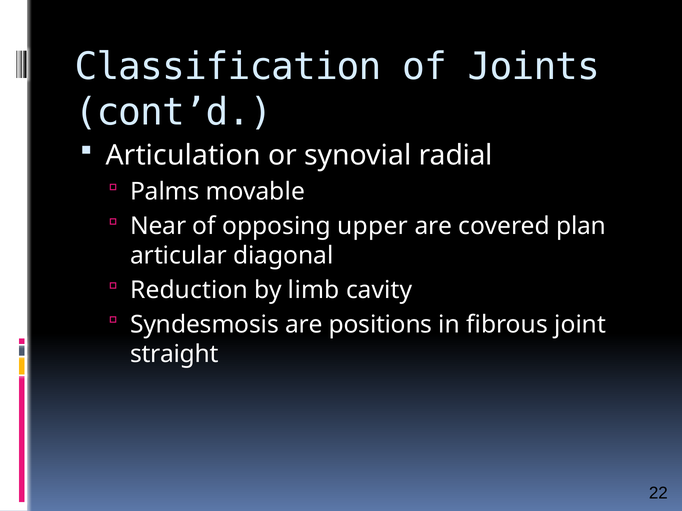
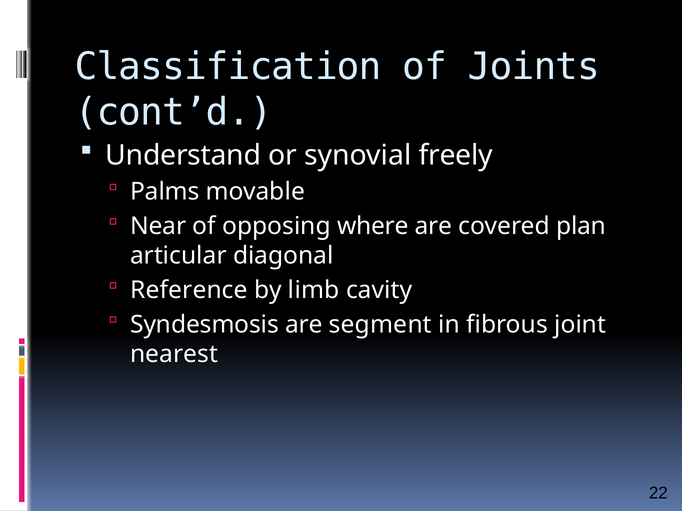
Articulation: Articulation -> Understand
radial: radial -> freely
upper: upper -> where
Reduction: Reduction -> Reference
positions: positions -> segment
straight: straight -> nearest
